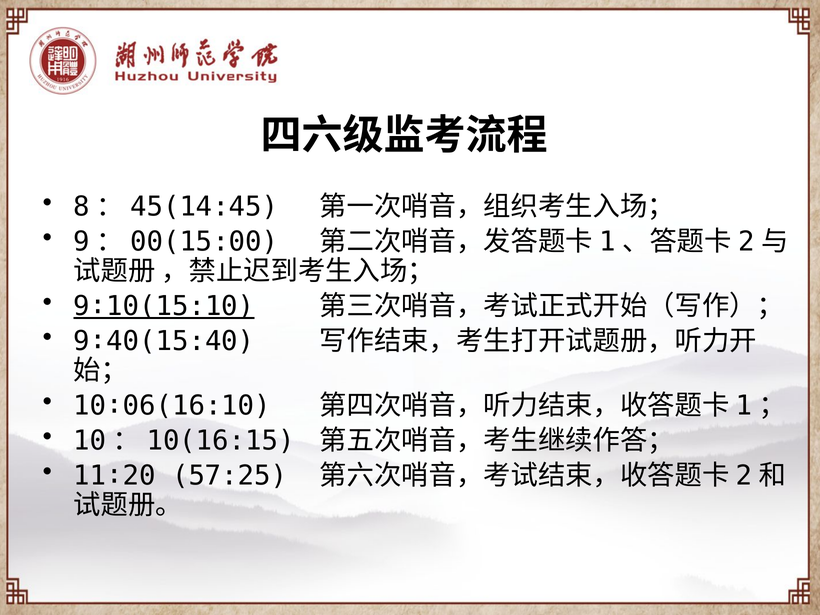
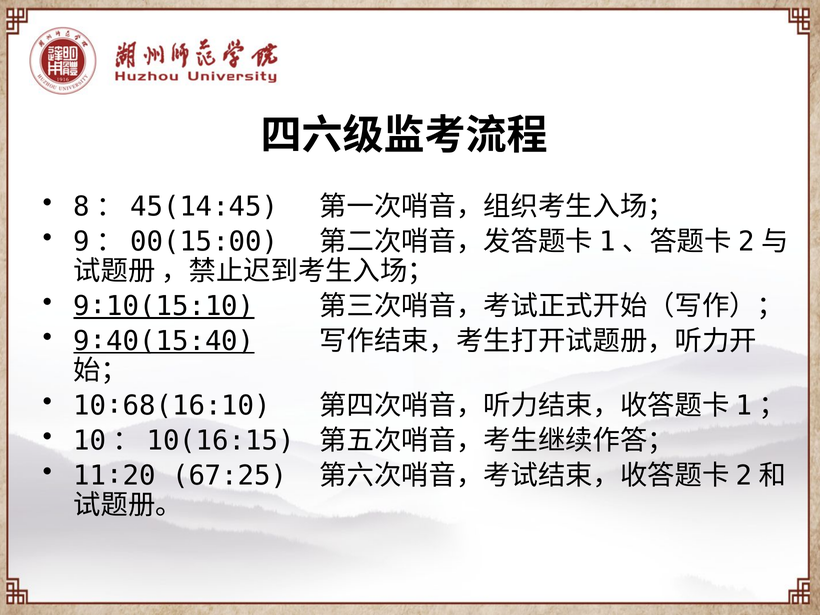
9∶40(15:40 underline: none -> present
10∶06(16:10: 10∶06(16:10 -> 10∶68(16:10
57:25: 57:25 -> 67:25
